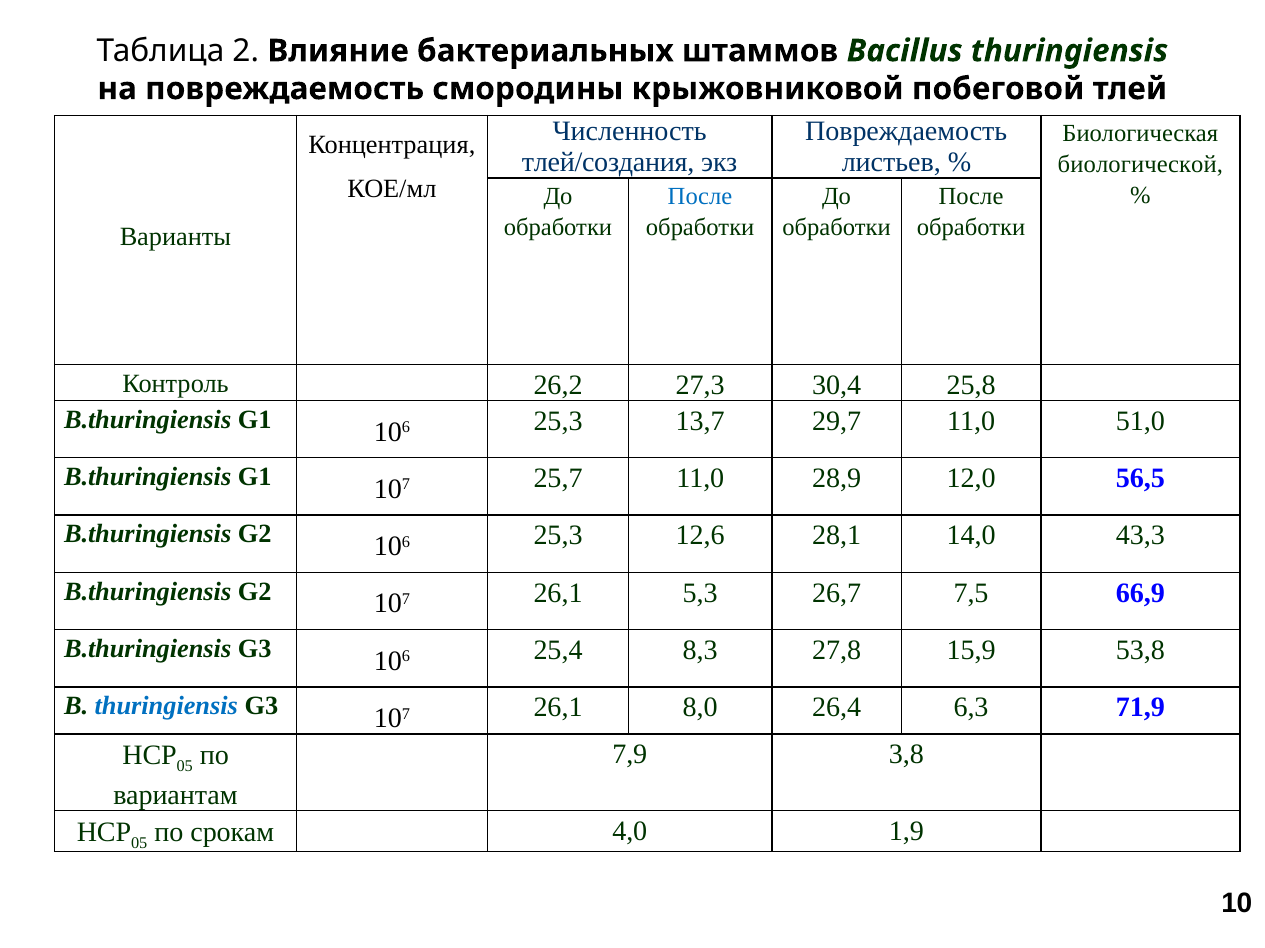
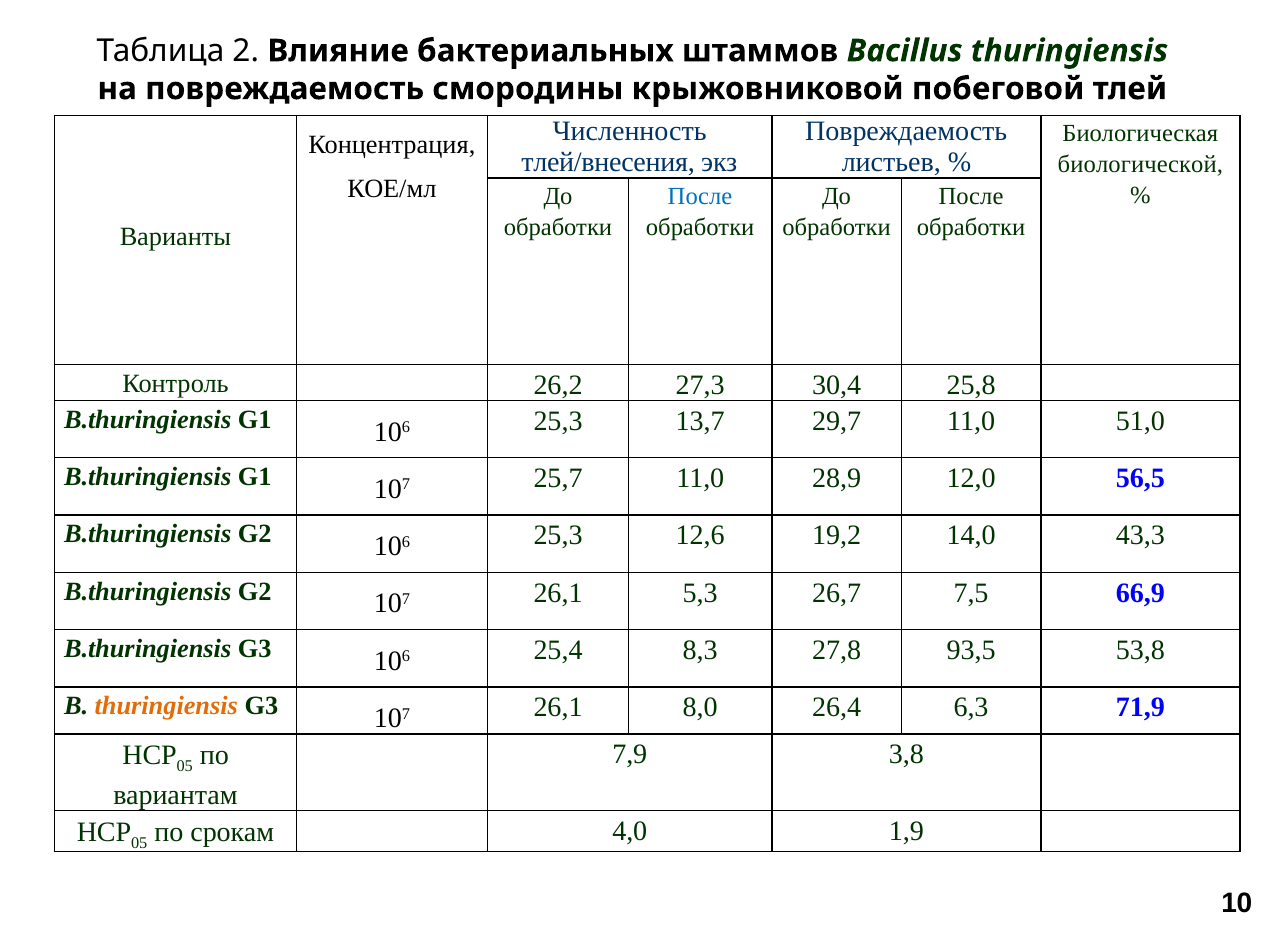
тлей/создания: тлей/создания -> тлей/внесения
28,1: 28,1 -> 19,2
15,9: 15,9 -> 93,5
thuringiensis at (166, 707) colour: blue -> orange
